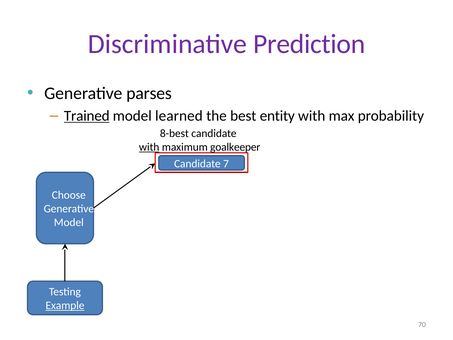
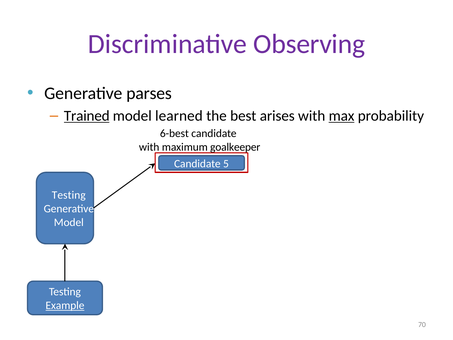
Prediction: Prediction -> Observing
entity: entity -> arises
max underline: none -> present
8-best: 8-best -> 6-best
with at (149, 147) underline: present -> none
7: 7 -> 5
Choose at (69, 195): Choose -> Testing
